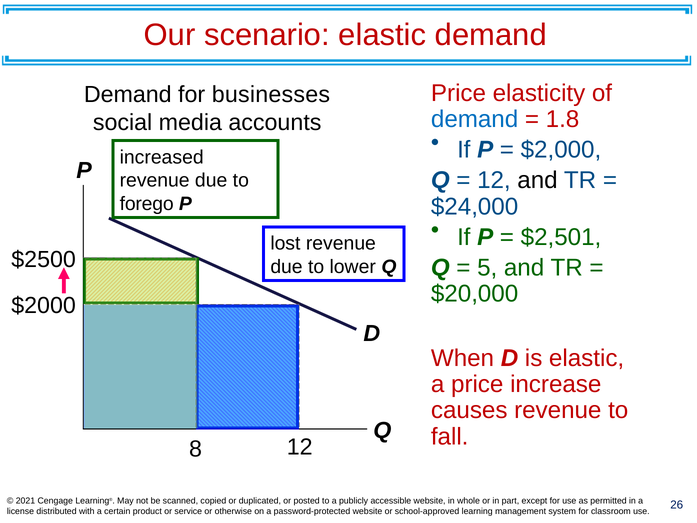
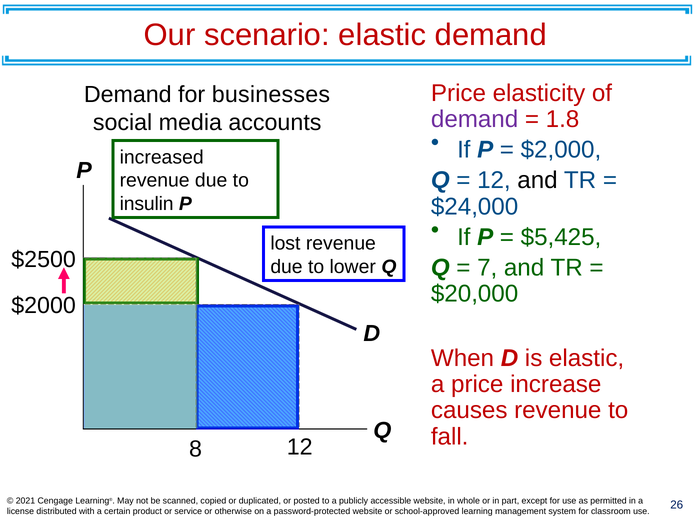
demand at (475, 119) colour: blue -> purple
forego: forego -> insulin
$2,501: $2,501 -> $5,425
5: 5 -> 7
